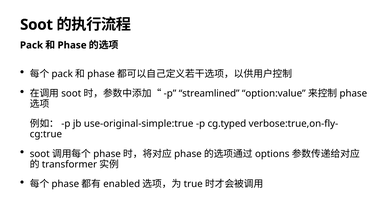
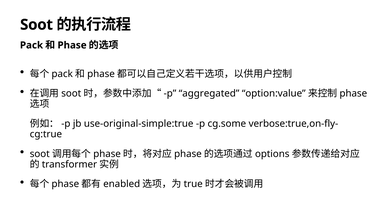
streamlined: streamlined -> aggregated
cg.typed: cg.typed -> cg.some
